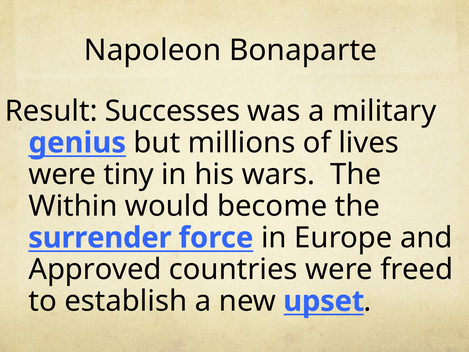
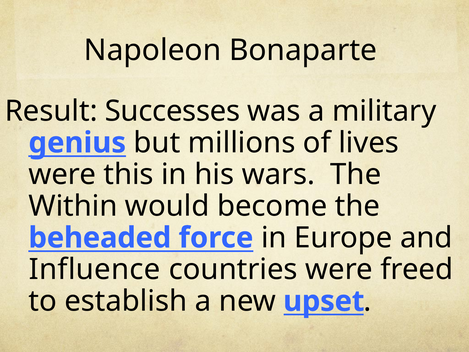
tiny: tiny -> this
surrender: surrender -> beheaded
Approved: Approved -> Influence
